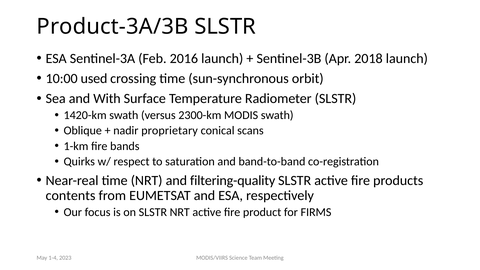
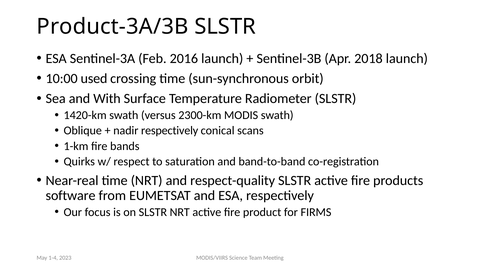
nadir proprietary: proprietary -> respectively
filtering-quality: filtering-quality -> respect-quality
contents: contents -> software
